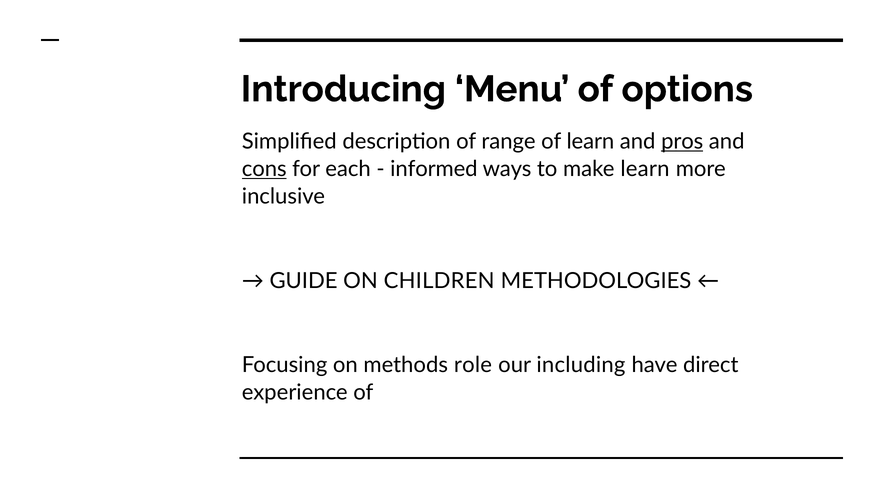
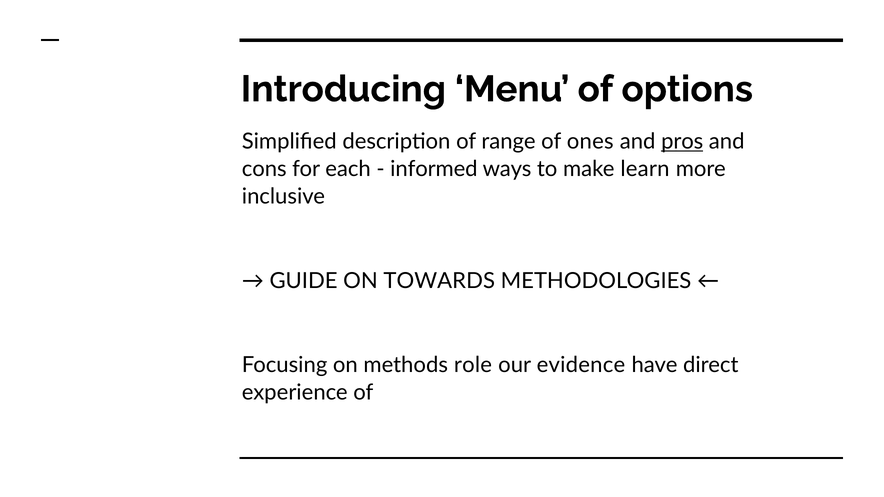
of learn: learn -> ones
cons underline: present -> none
CHILDREN: CHILDREN -> TOWARDS
including: including -> evidence
